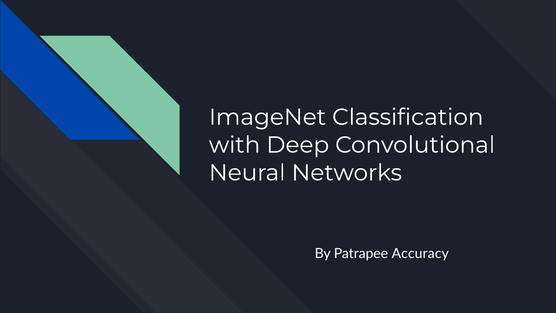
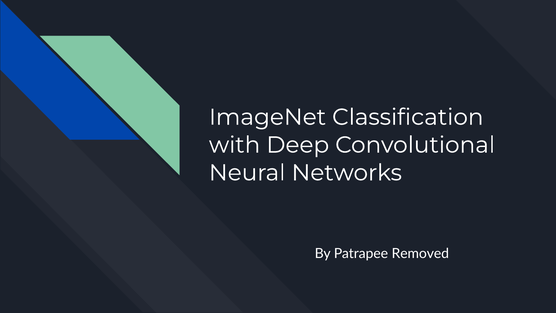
Accuracy: Accuracy -> Removed
